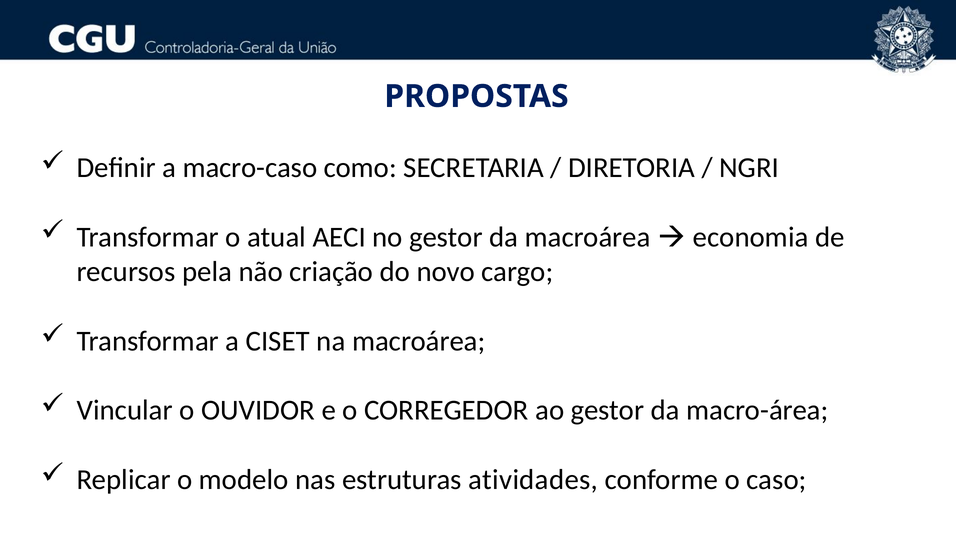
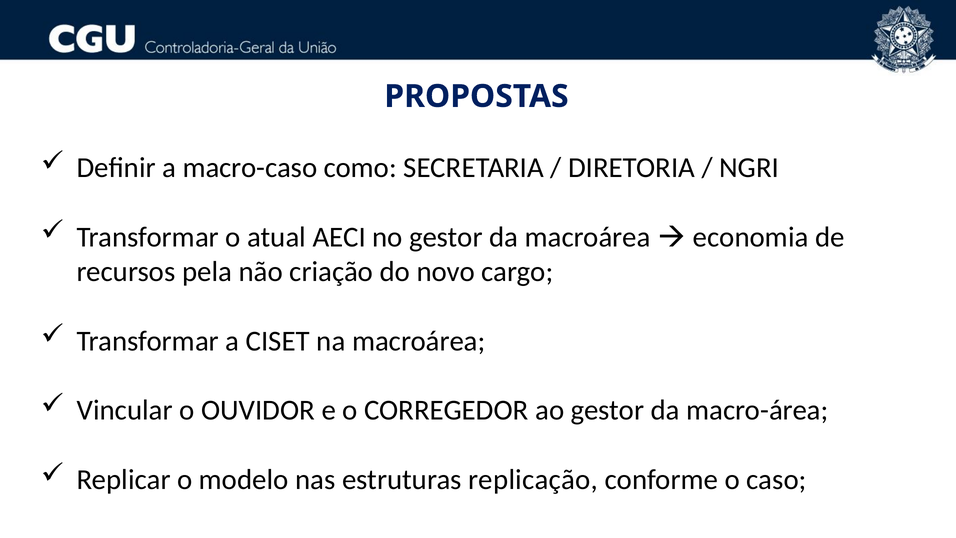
atividades: atividades -> replicação
